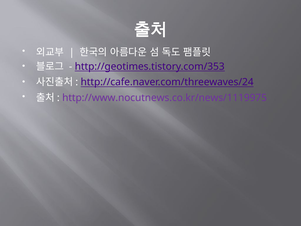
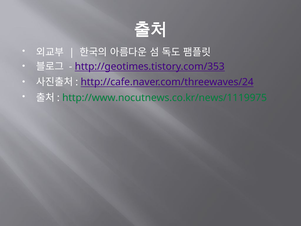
http://www.nocutnews.co.kr/news/1119975 colour: purple -> green
